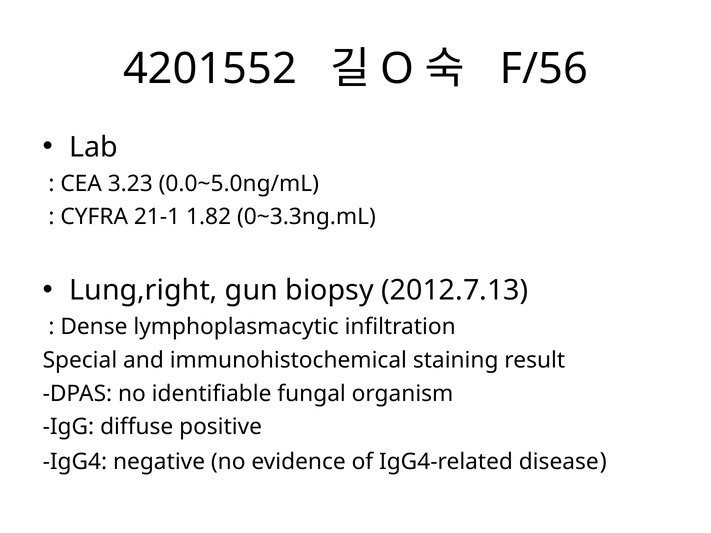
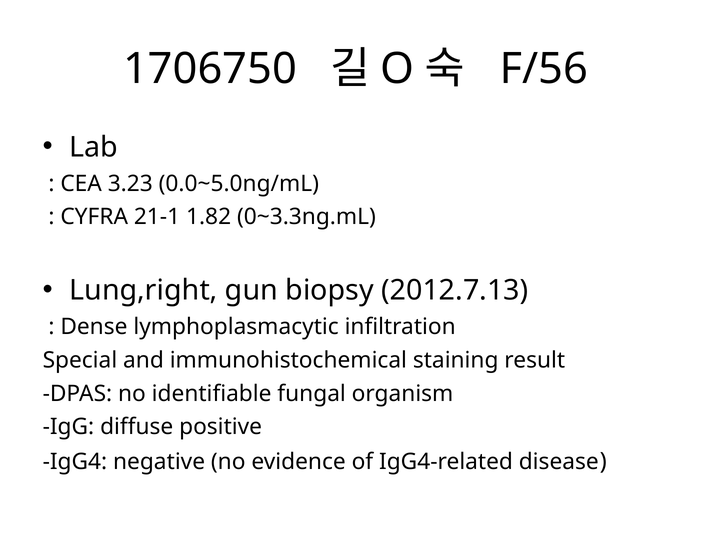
4201552: 4201552 -> 1706750
